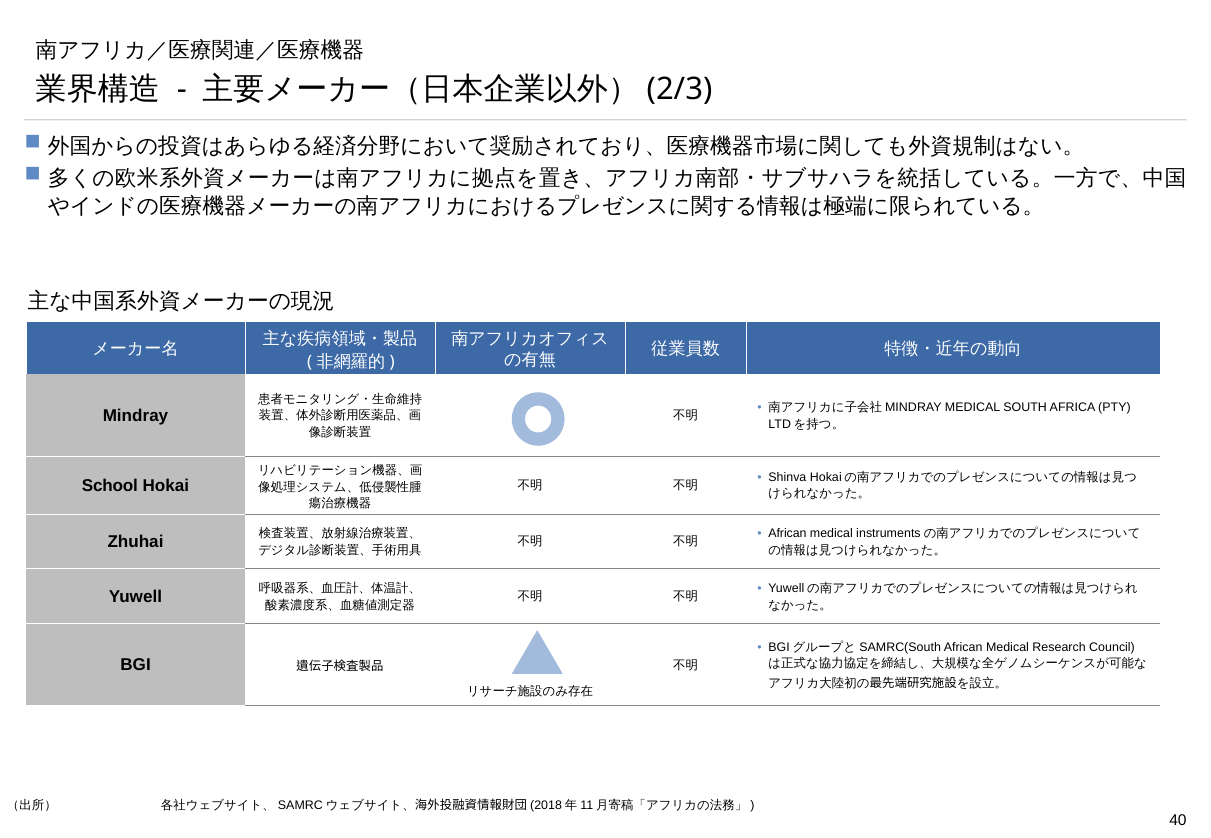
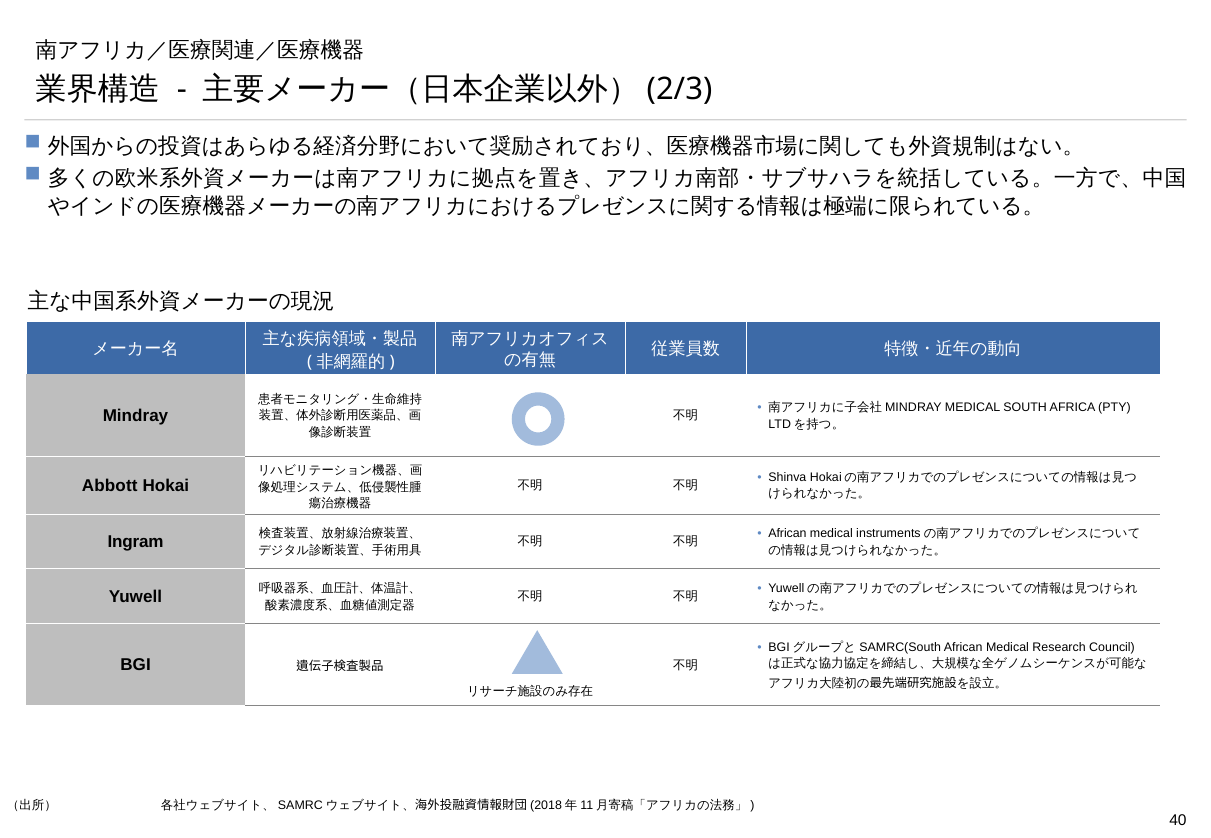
School: School -> Abbott
Zhuhai: Zhuhai -> Ingram
